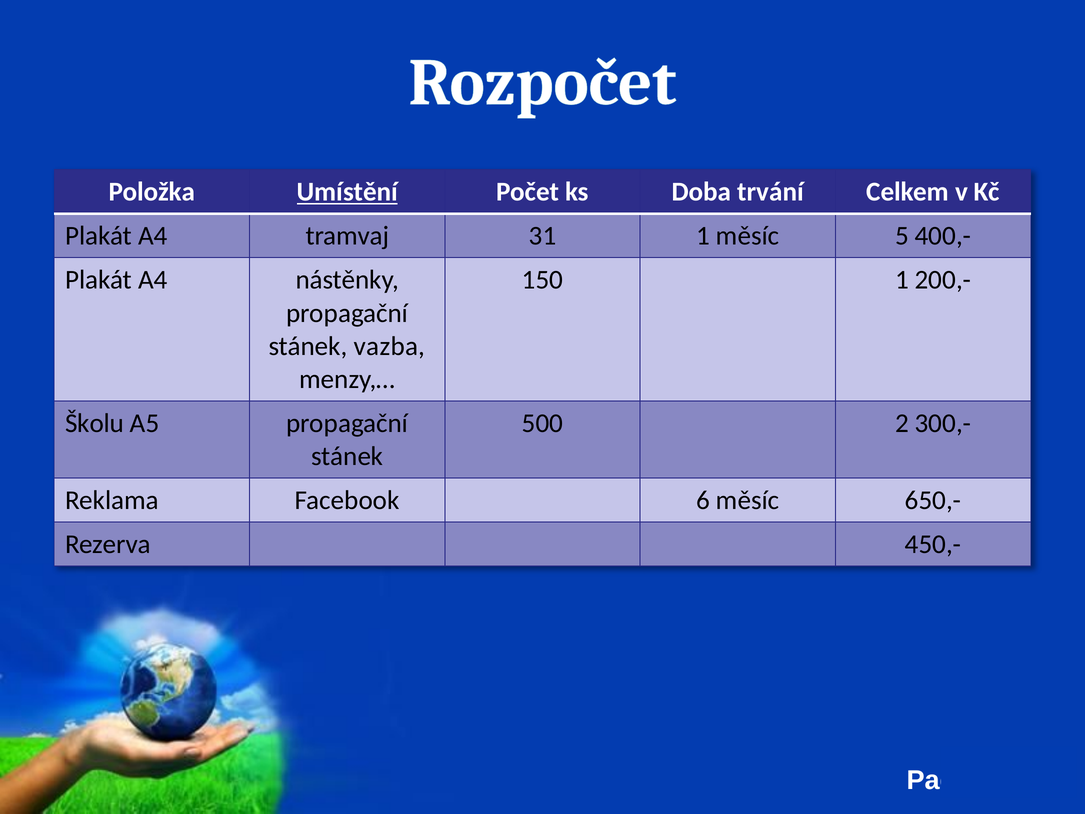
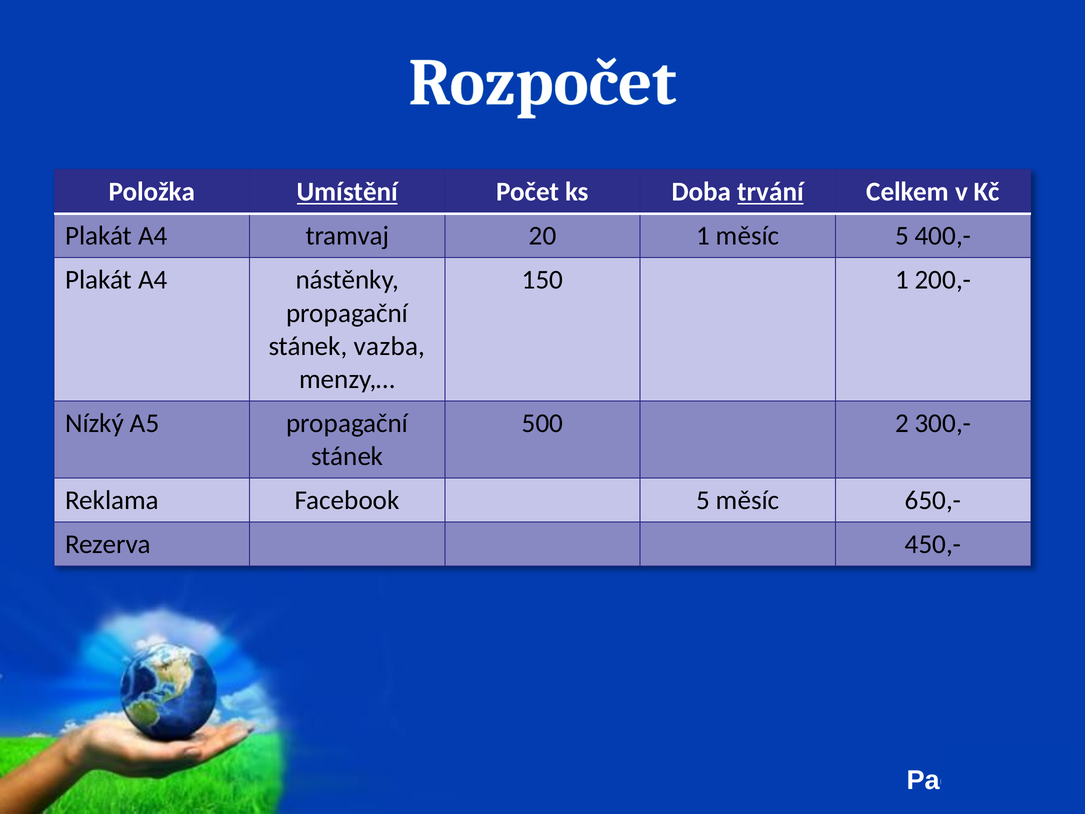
trvání underline: none -> present
31: 31 -> 20
Školu: Školu -> Nízký
Facebook 6: 6 -> 5
